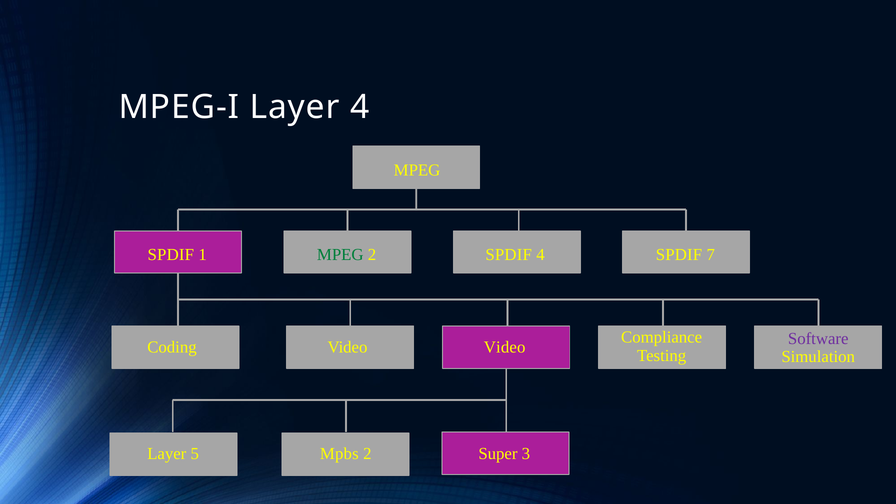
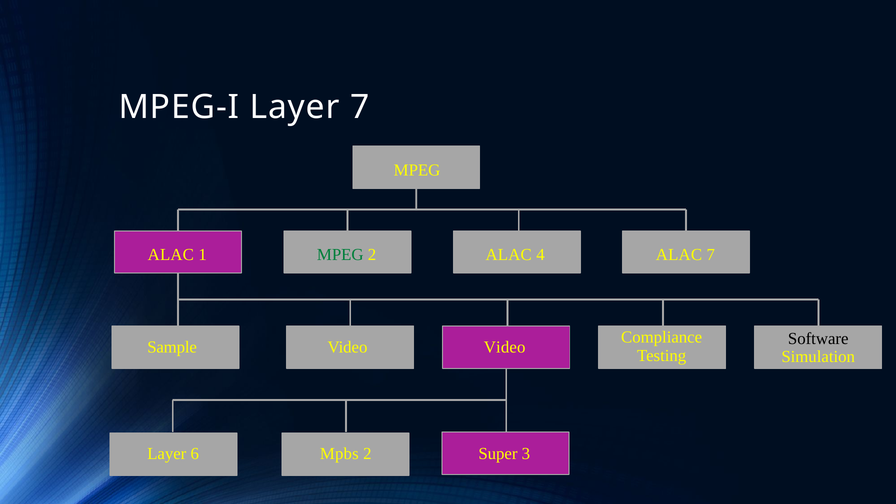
Layer 4: 4 -> 7
SPDIF at (171, 255): SPDIF -> ALAC
2 SPDIF: SPDIF -> ALAC
4 SPDIF: SPDIF -> ALAC
Software colour: purple -> black
Coding: Coding -> Sample
5: 5 -> 6
